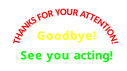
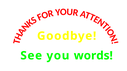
acting: acting -> words
